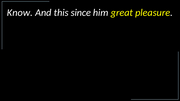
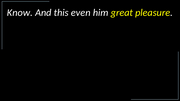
since: since -> even
